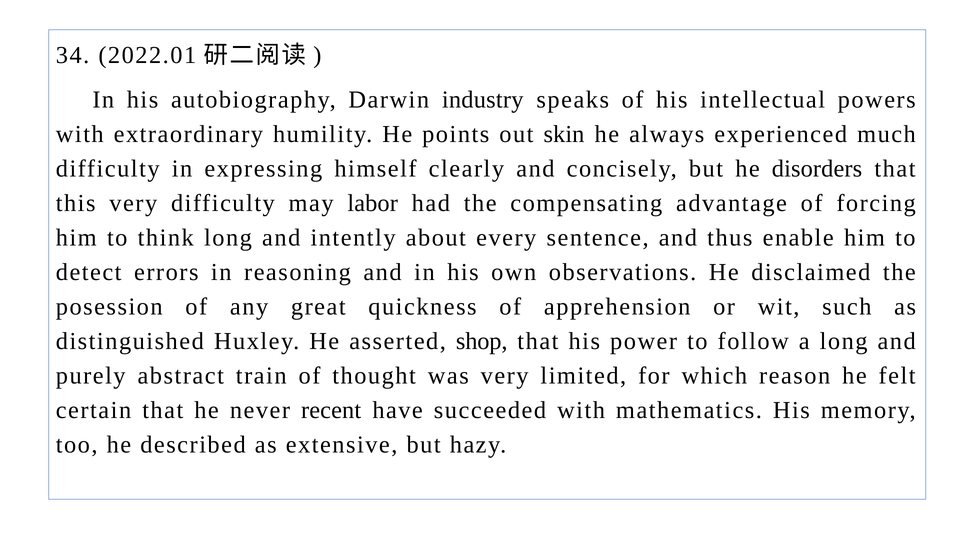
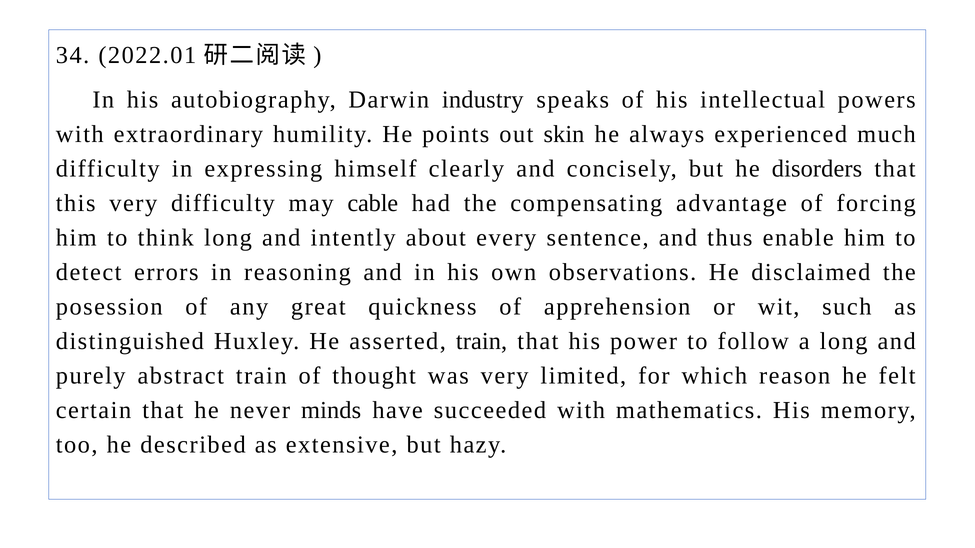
labor: labor -> cable
asserted shop: shop -> train
recent: recent -> minds
